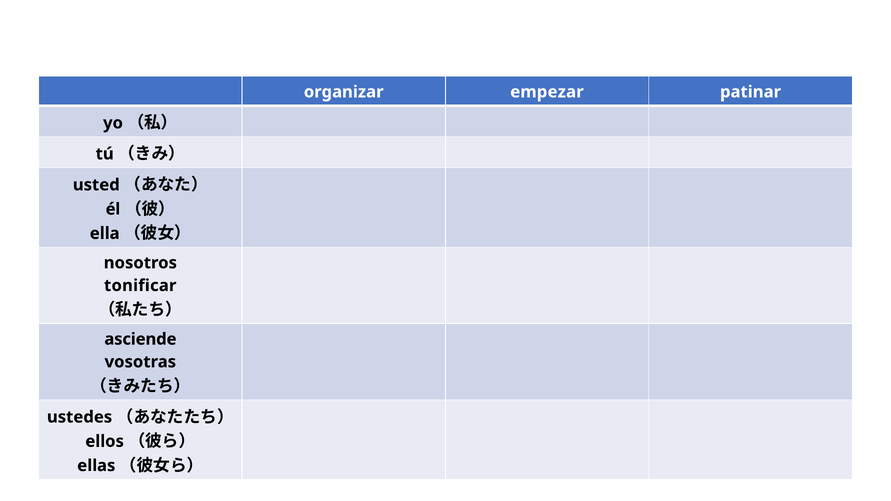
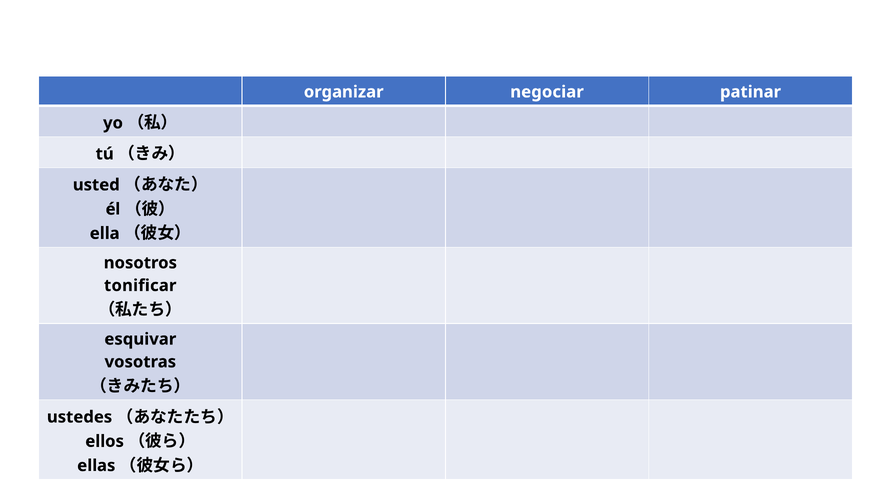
empezar: empezar -> negociar
asciende: asciende -> esquivar
